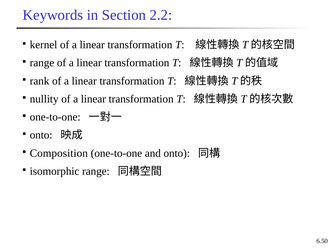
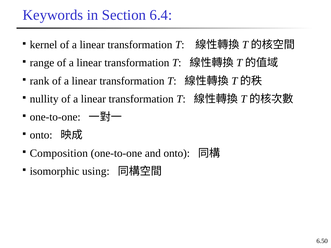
2.2: 2.2 -> 6.4
isomorphic range: range -> using
